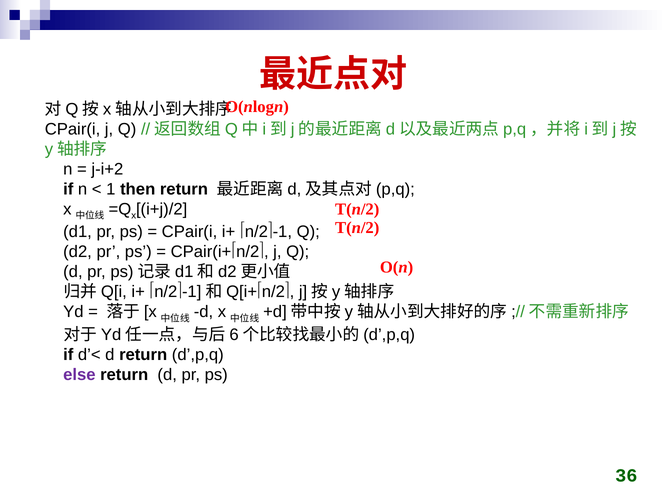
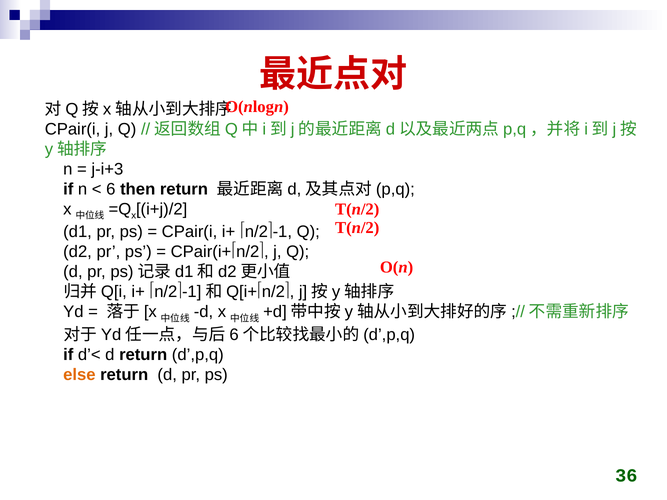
j-i+2: j-i+2 -> j-i+3
1: 1 -> 6
else colour: purple -> orange
